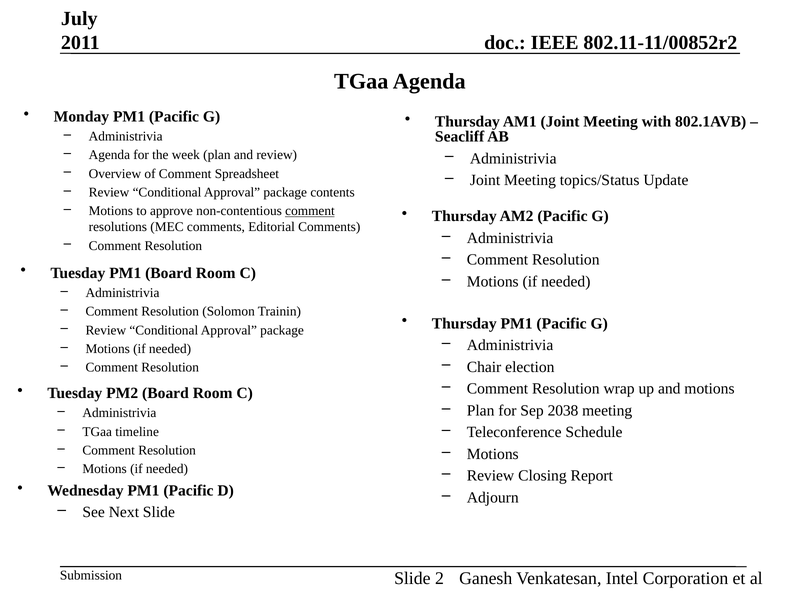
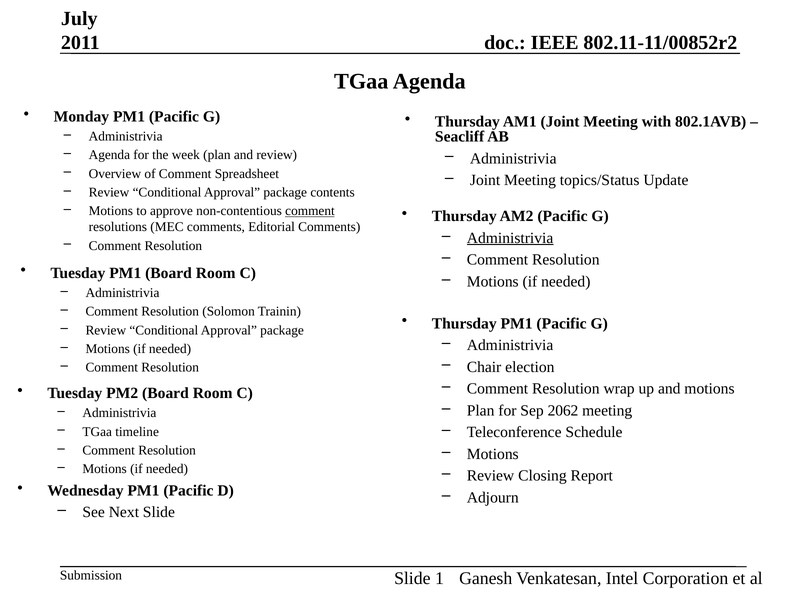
Administrivia at (510, 238) underline: none -> present
2038: 2038 -> 2062
2: 2 -> 1
